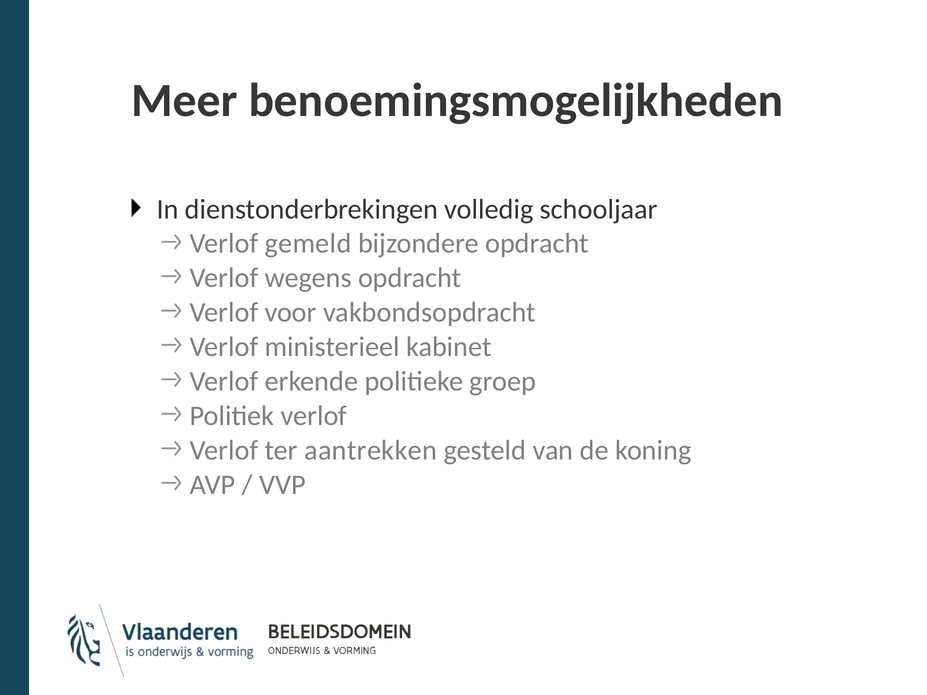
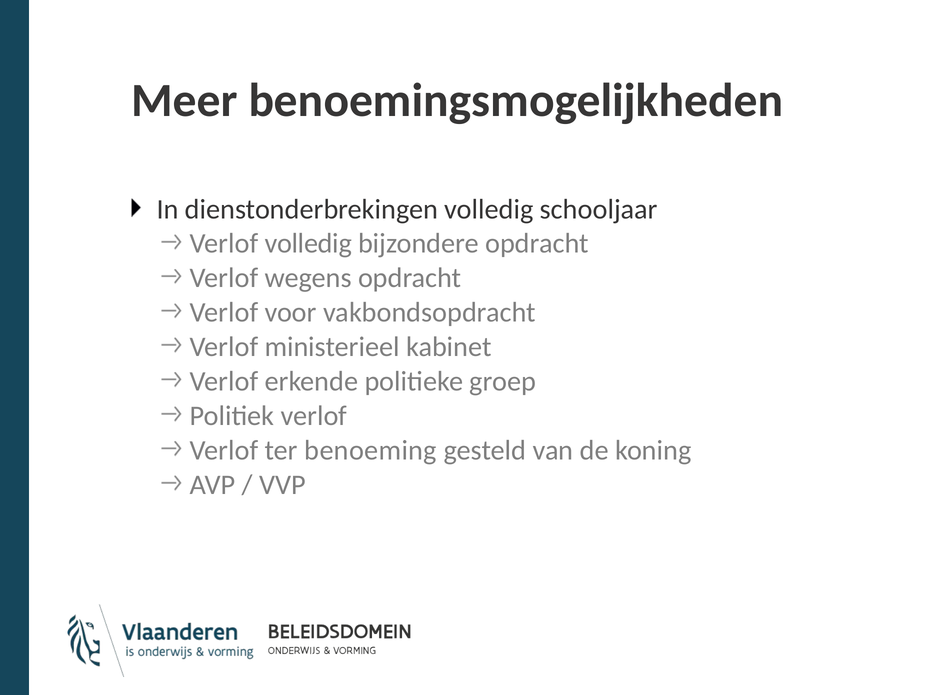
Verlof gemeld: gemeld -> volledig
aantrekken: aantrekken -> benoeming
